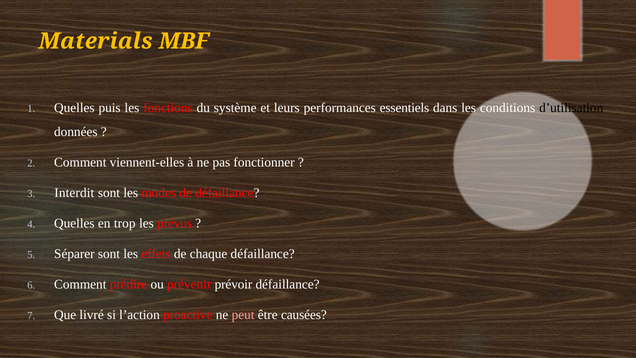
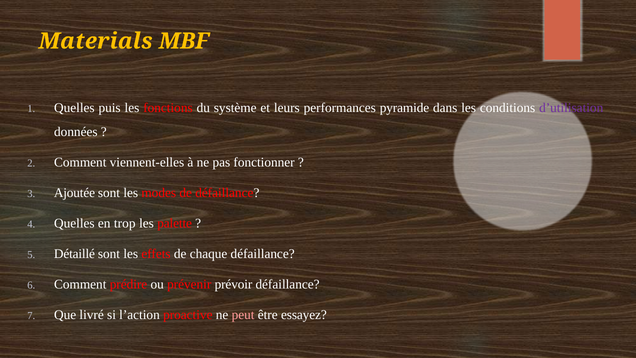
essentiels: essentiels -> pyramide
d’utilisation colour: black -> purple
Interdit: Interdit -> Ajoutée
prévus: prévus -> palette
Séparer: Séparer -> Détaillé
causées: causées -> essayez
